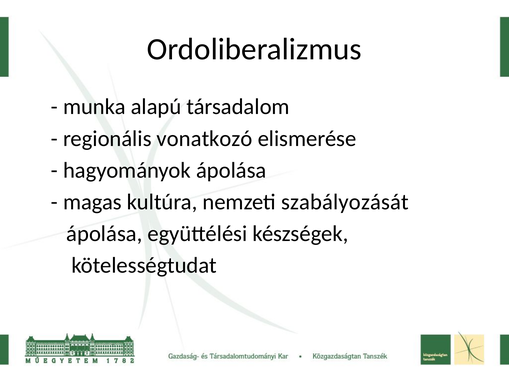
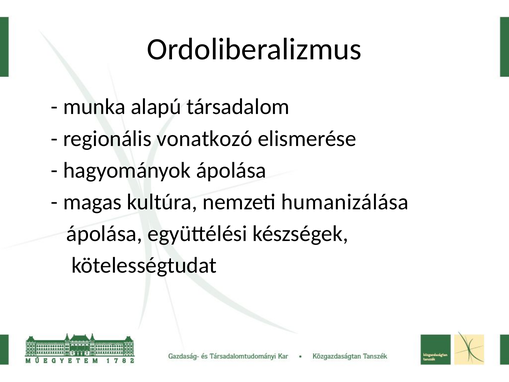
szabályozását: szabályozását -> humanizálása
